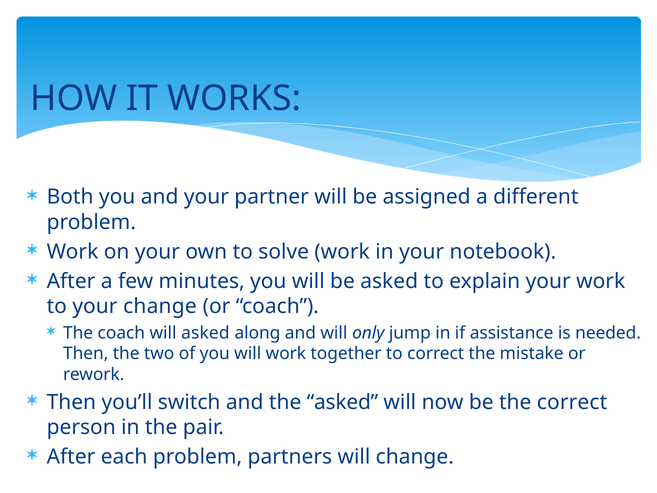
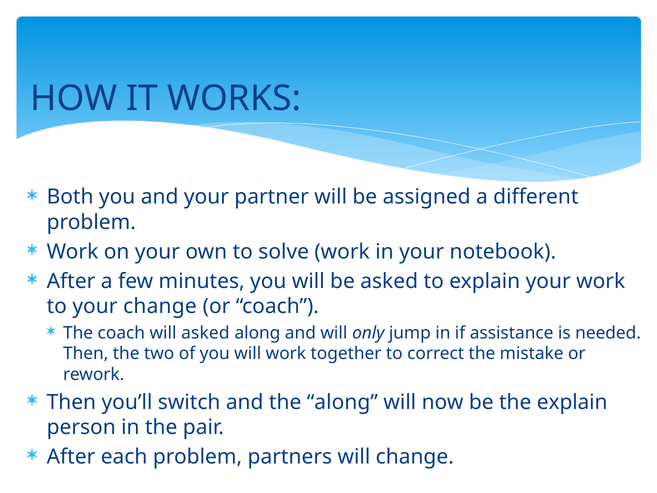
the asked: asked -> along
the correct: correct -> explain
